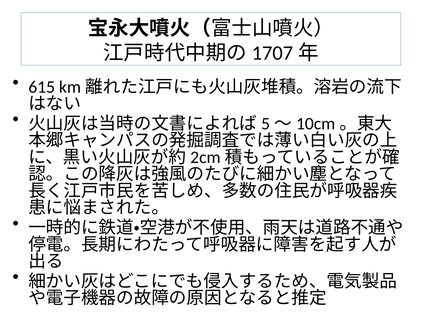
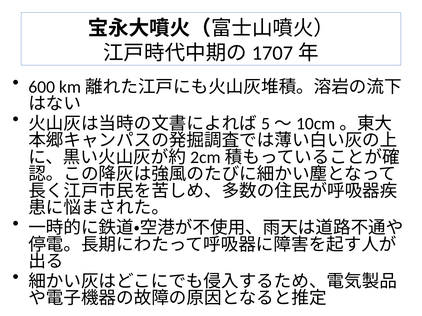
615: 615 -> 600
